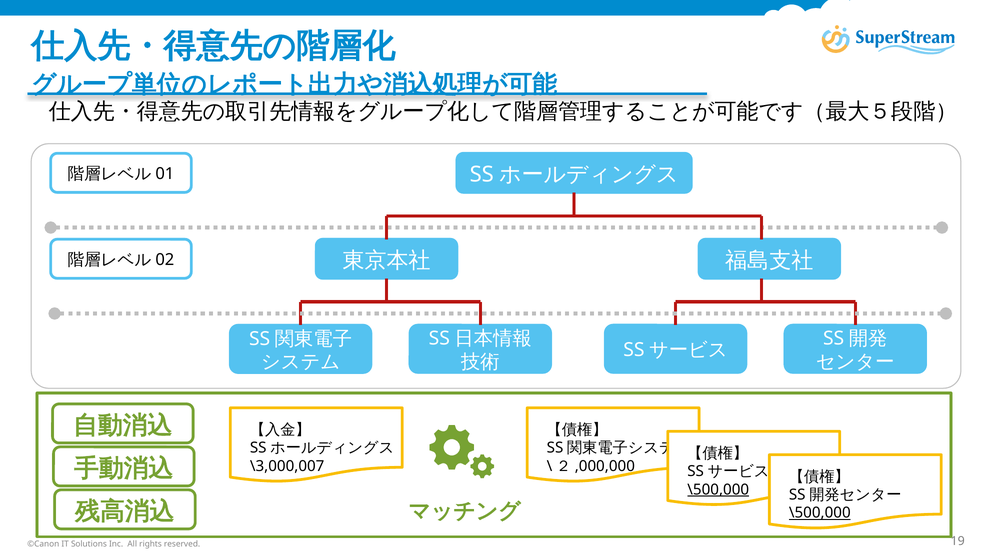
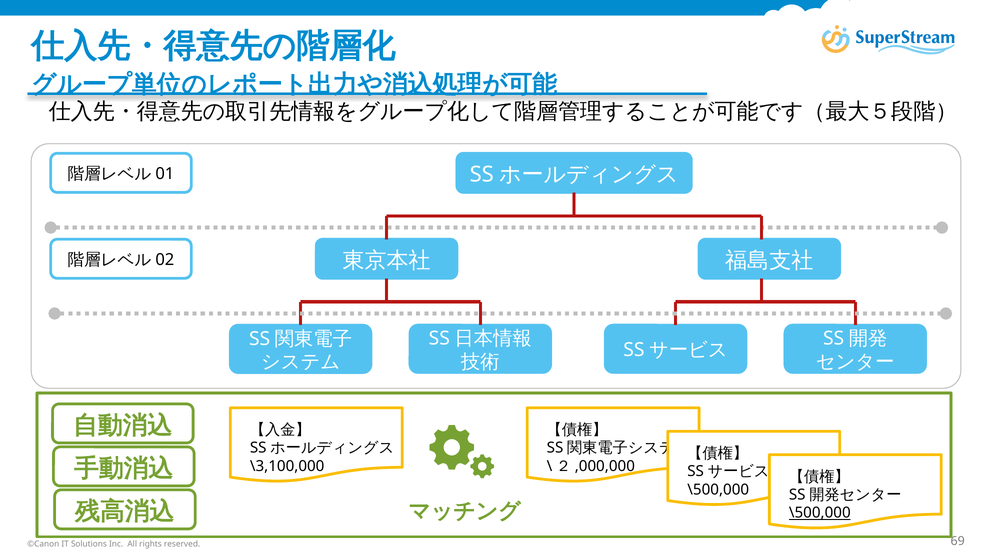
\3,000,007: \3,000,007 -> \3,100,000
\500,000 at (718, 490) underline: present -> none
19: 19 -> 69
